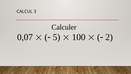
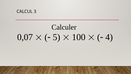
2: 2 -> 4
